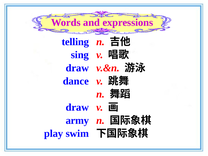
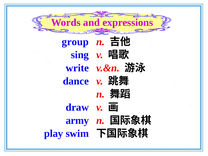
telling: telling -> group
draw at (77, 68): draw -> write
